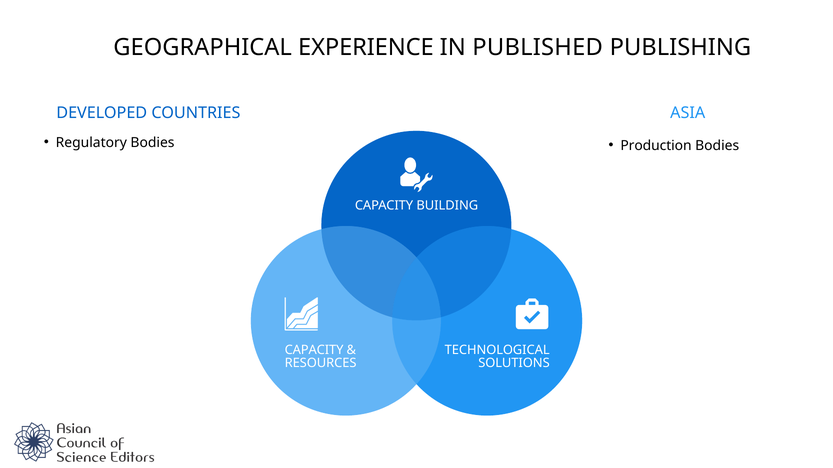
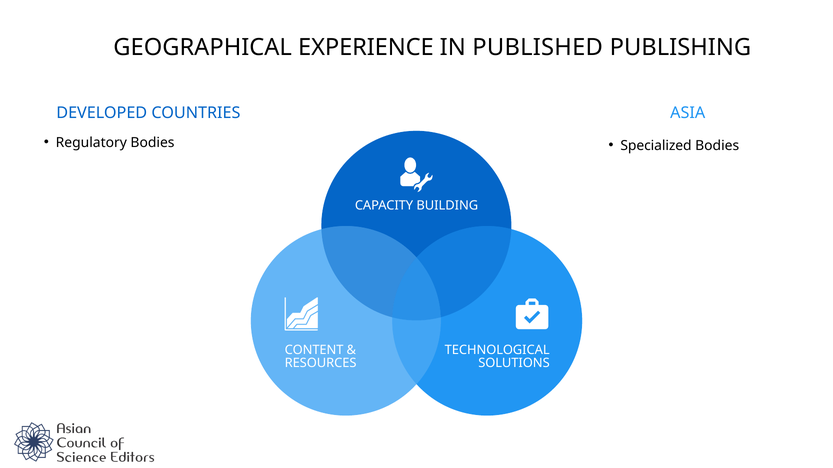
Production: Production -> Specialized
CAPACITY at (314, 350): CAPACITY -> CONTENT
